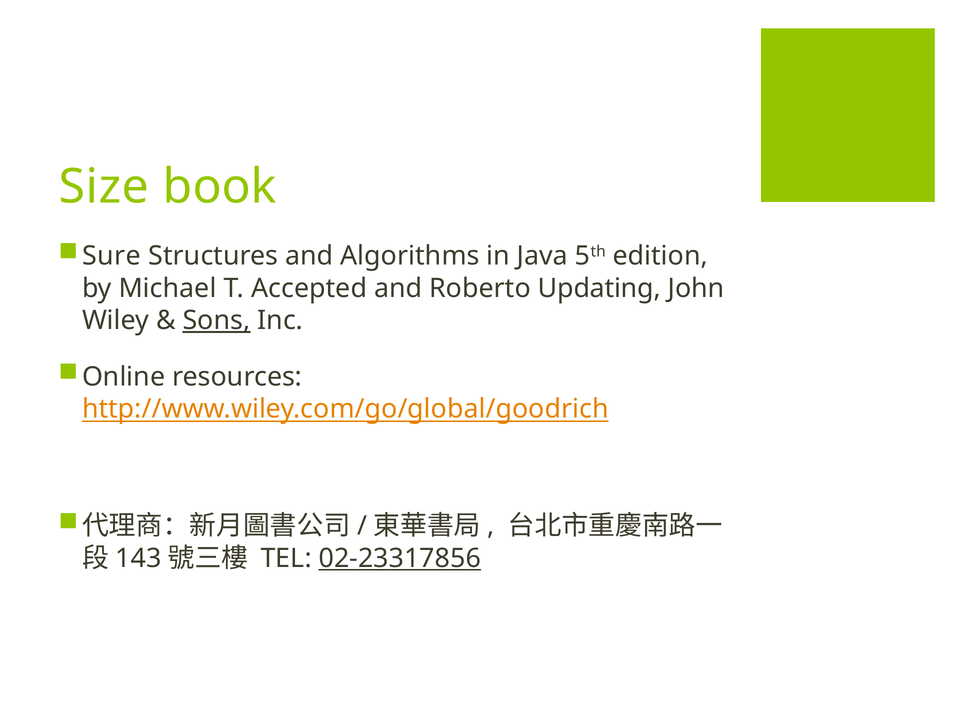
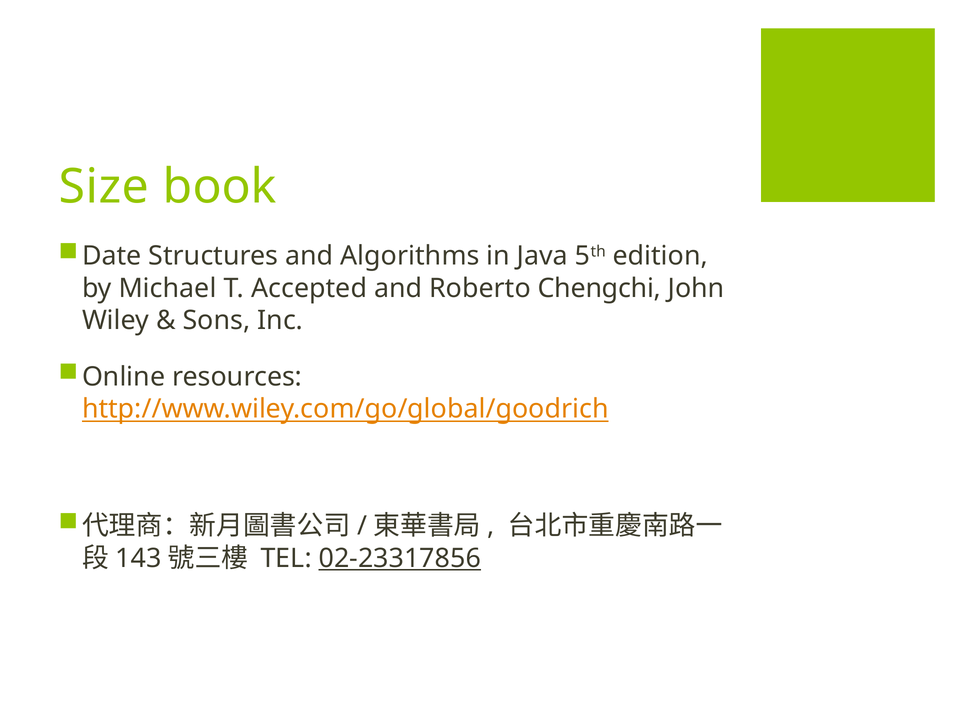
Sure: Sure -> Date
Updating: Updating -> Chengchi
Sons underline: present -> none
